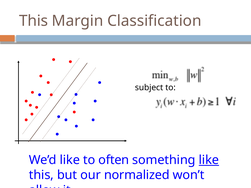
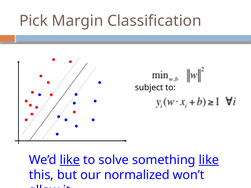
This at (34, 21): This -> Pick
like at (70, 160) underline: none -> present
often: often -> solve
